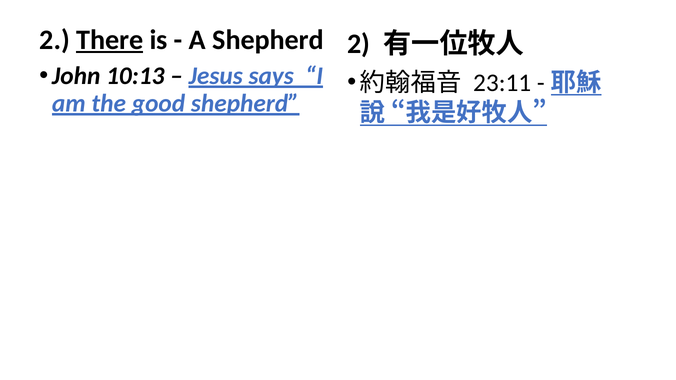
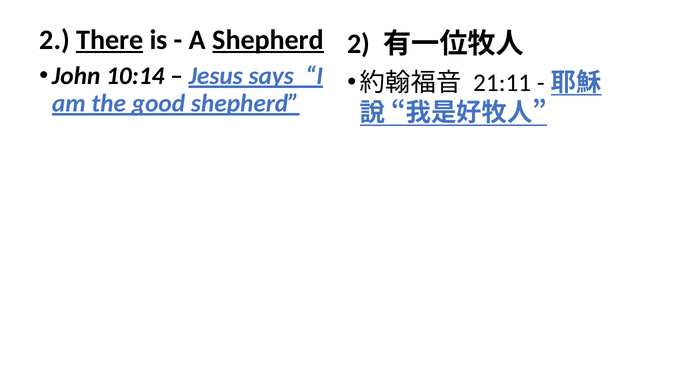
Shepherd at (268, 40) underline: none -> present
10:13: 10:13 -> 10:14
23:11: 23:11 -> 21:11
